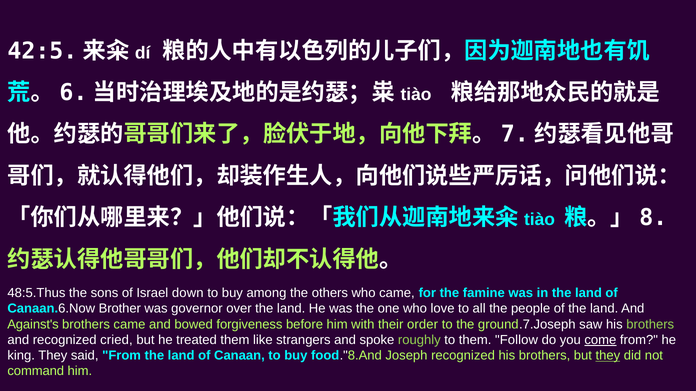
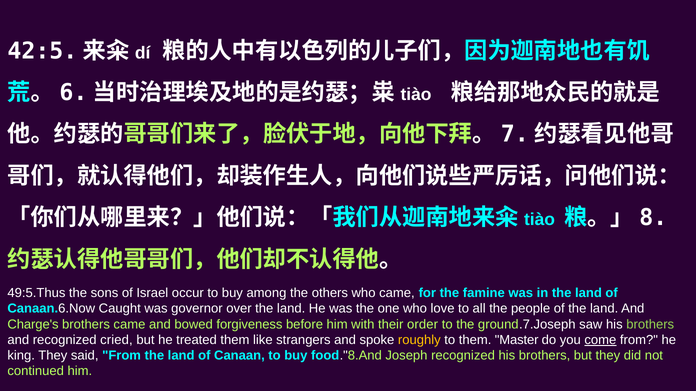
48:5.Thus: 48:5.Thus -> 49:5.Thus
down: down -> occur
Brother: Brother -> Caught
Against's: Against's -> Charge's
roughly colour: light green -> yellow
Follow: Follow -> Master
they at (608, 356) underline: present -> none
command: command -> continued
